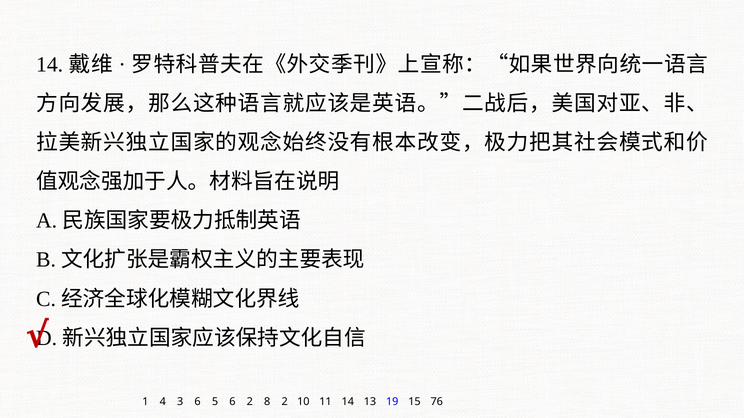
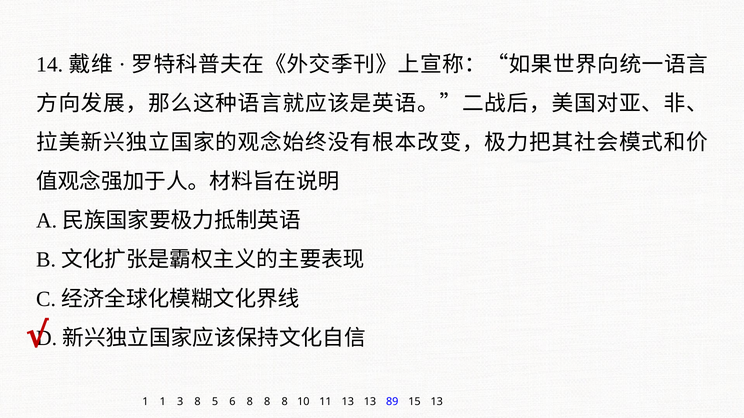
1 4: 4 -> 1
3 6: 6 -> 8
6 2: 2 -> 8
2 at (285, 402): 2 -> 8
11 14: 14 -> 13
19: 19 -> 89
15 76: 76 -> 13
